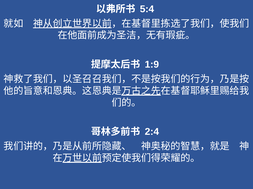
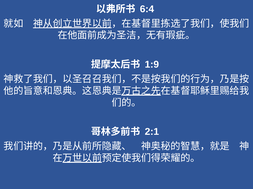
5:4: 5:4 -> 6:4
2:4: 2:4 -> 2:1
